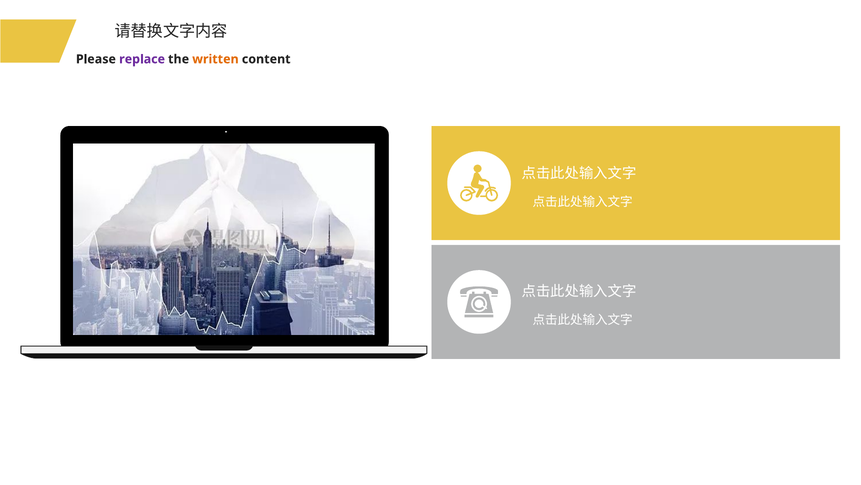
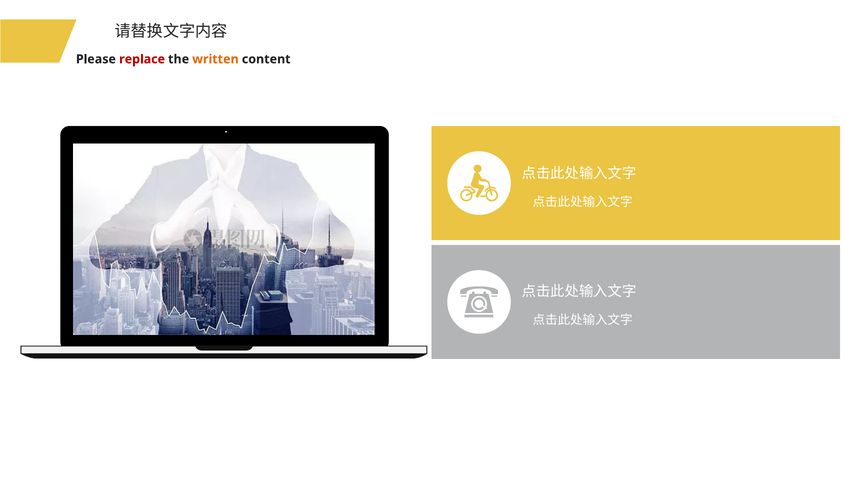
replace colour: purple -> red
